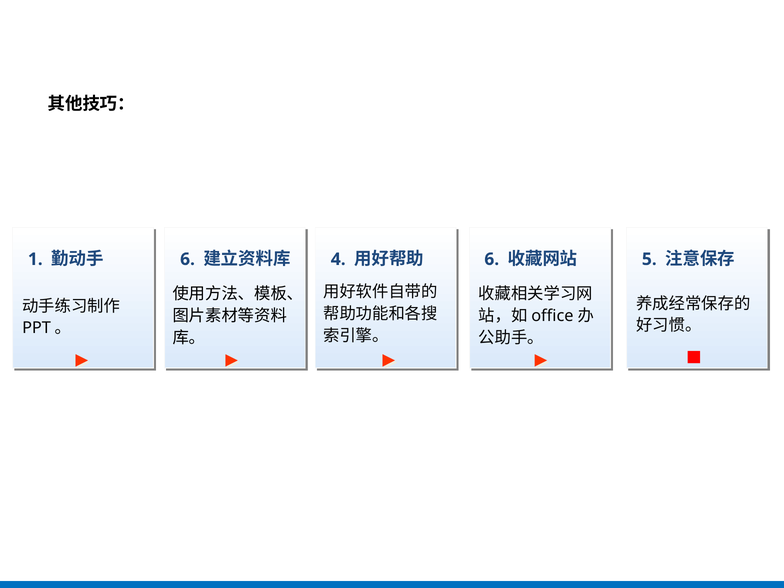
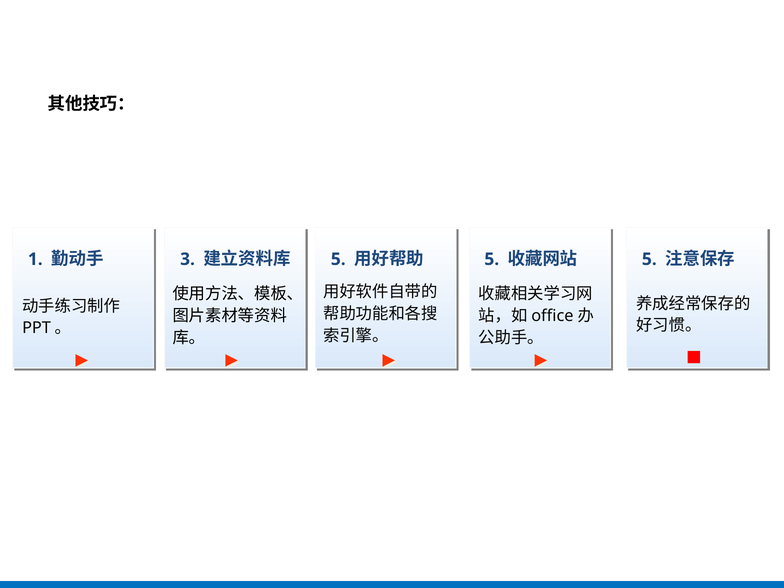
6 at (188, 259): 6 -> 3
4 at (338, 259): 4 -> 5
6 at (492, 259): 6 -> 5
